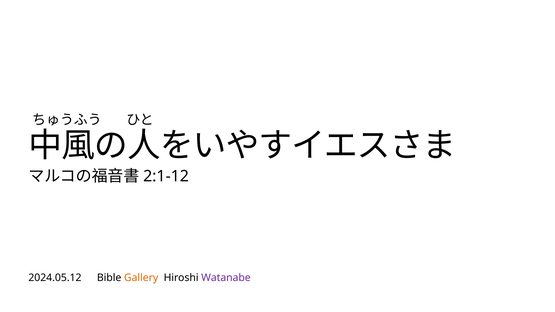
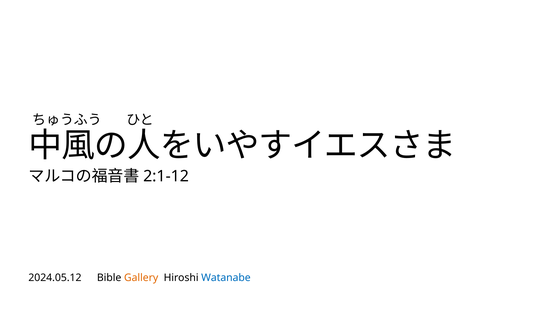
Watanabe colour: purple -> blue
